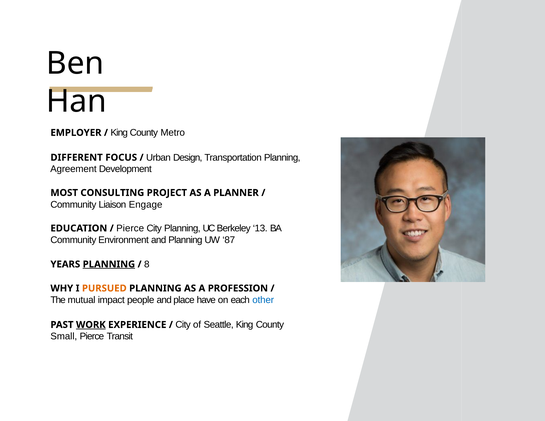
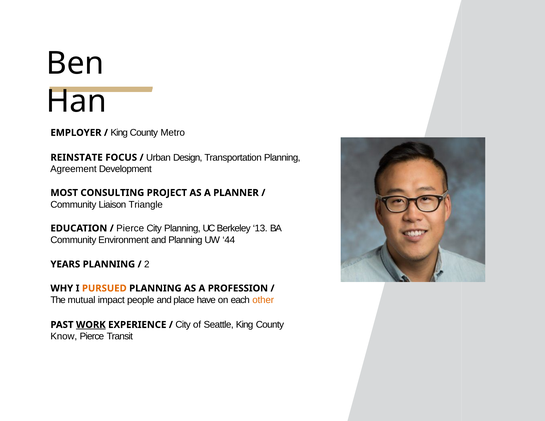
DIFFERENT: DIFFERENT -> REINSTATE
Engage: Engage -> Triangle
87: 87 -> 44
PLANNING at (109, 264) underline: present -> none
8: 8 -> 2
other colour: blue -> orange
Small: Small -> Know
